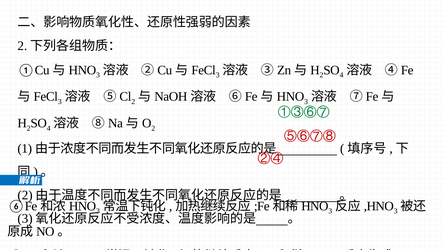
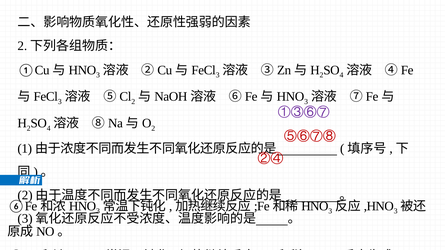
①③⑥⑦ colour: green -> purple
